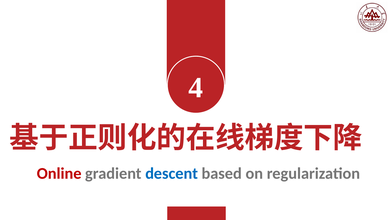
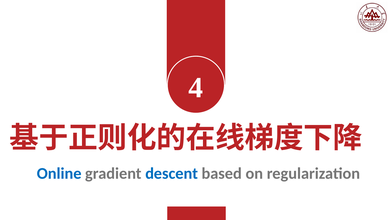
Online colour: red -> blue
